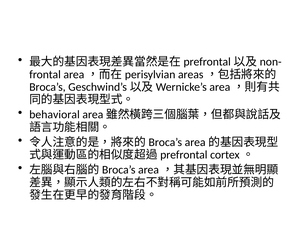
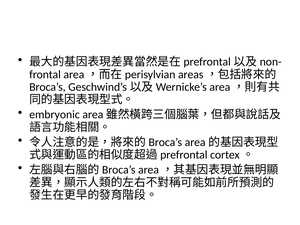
behavioral: behavioral -> embryonic
